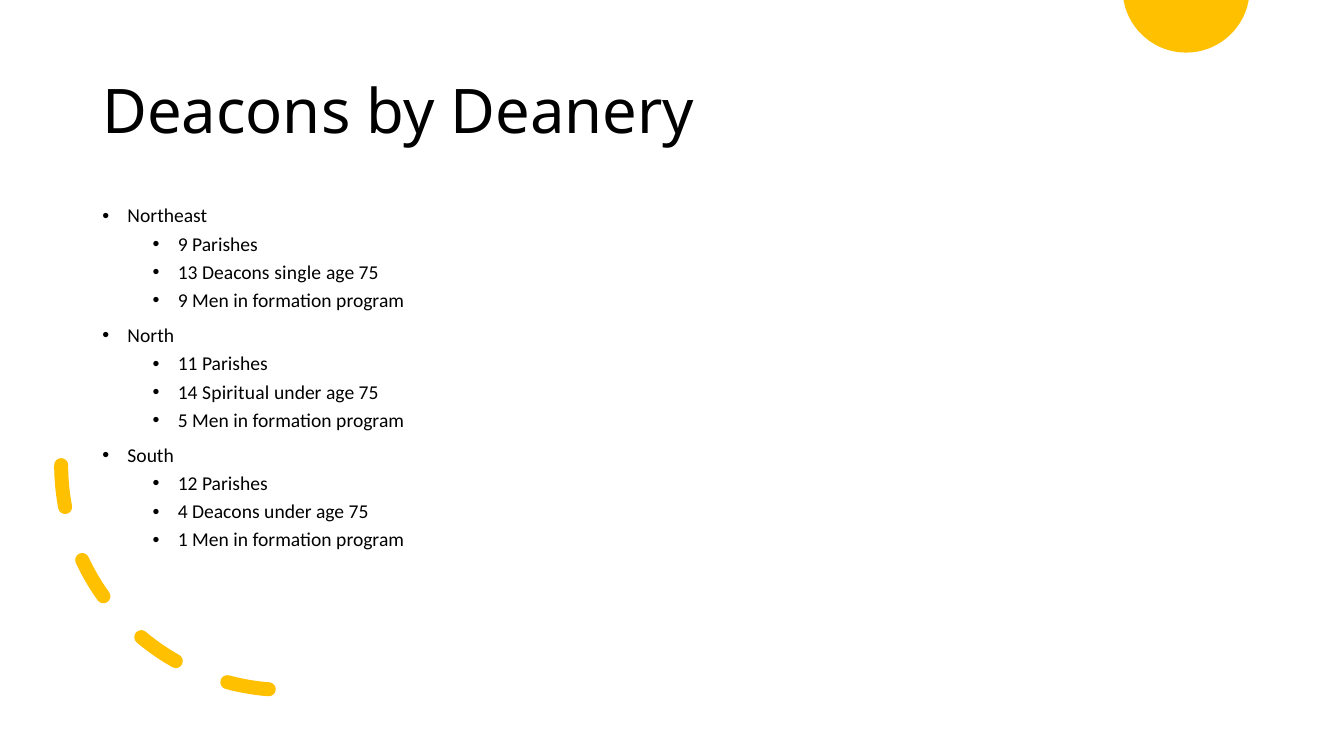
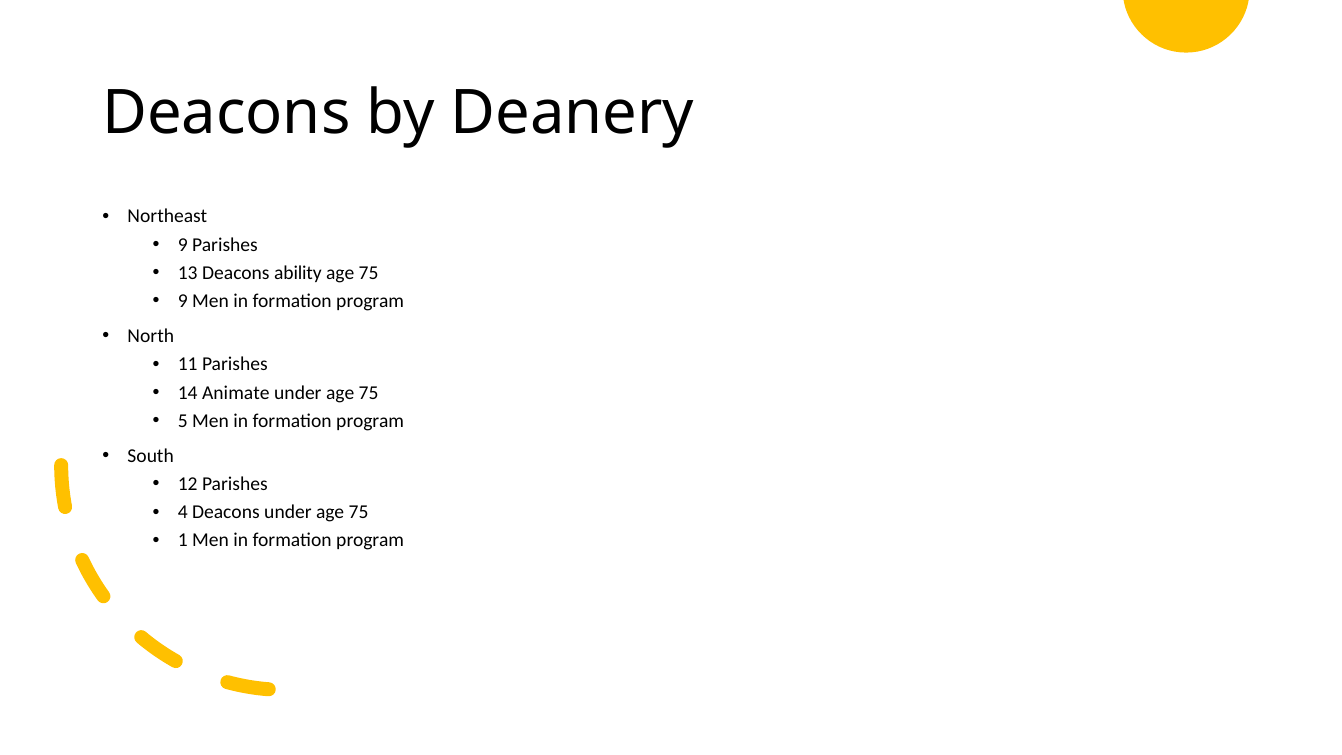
single: single -> ability
Spiritual: Spiritual -> Animate
